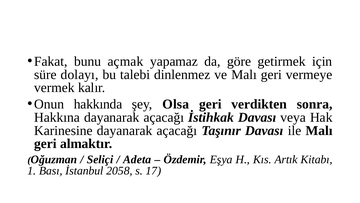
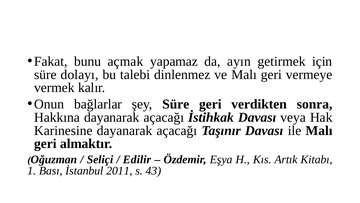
göre: göre -> ayın
hakkında: hakkında -> bağlarlar
şey Olsa: Olsa -> Süre
Adeta: Adeta -> Edilir
2058: 2058 -> 2011
17: 17 -> 43
